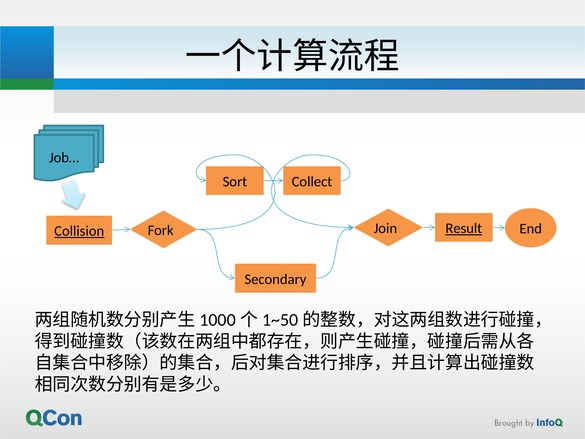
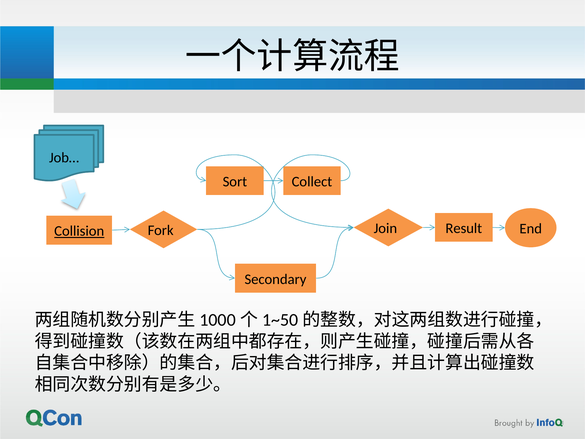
Result underline: present -> none
